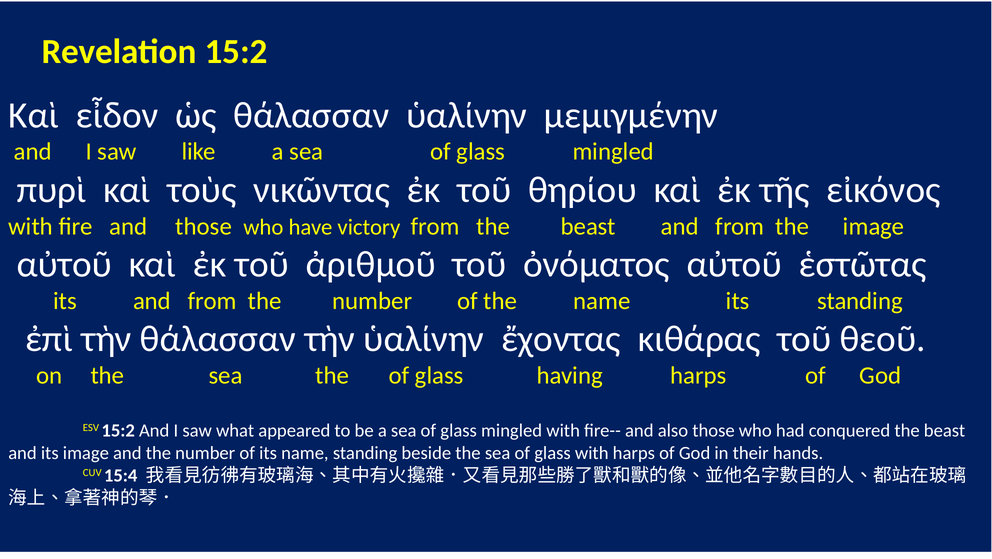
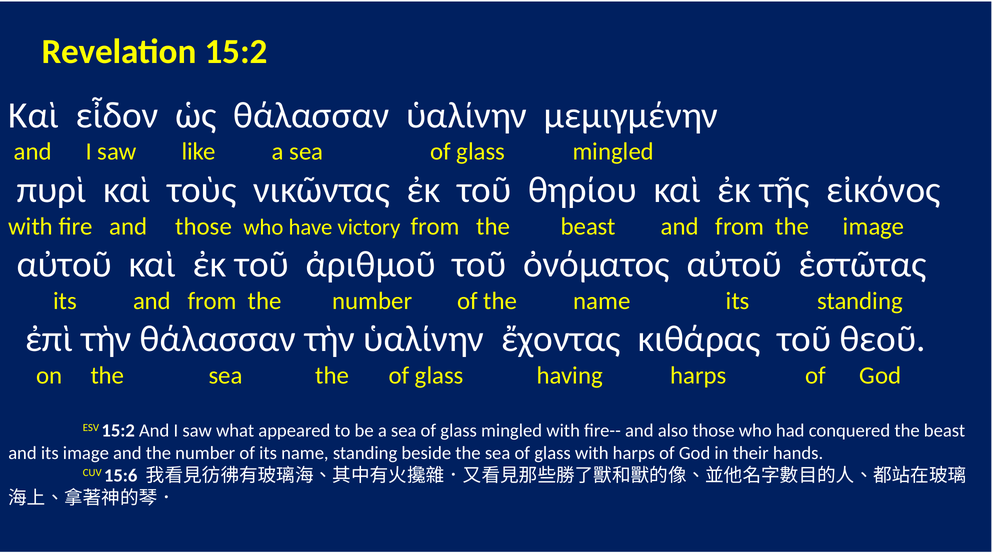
15:4: 15:4 -> 15:6
